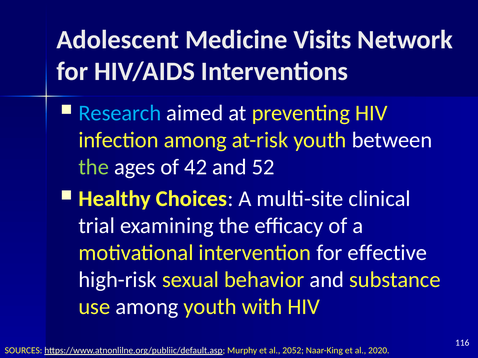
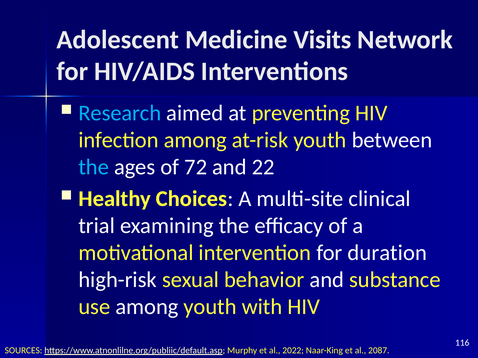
the at (94, 167) colour: light green -> light blue
42: 42 -> 72
52: 52 -> 22
effective: effective -> duration
2052: 2052 -> 2022
2020: 2020 -> 2087
